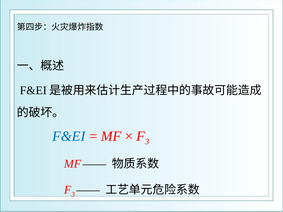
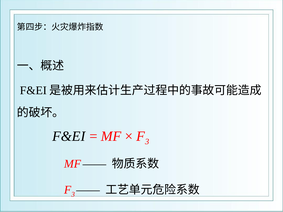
F&EI at (69, 136) colour: blue -> black
